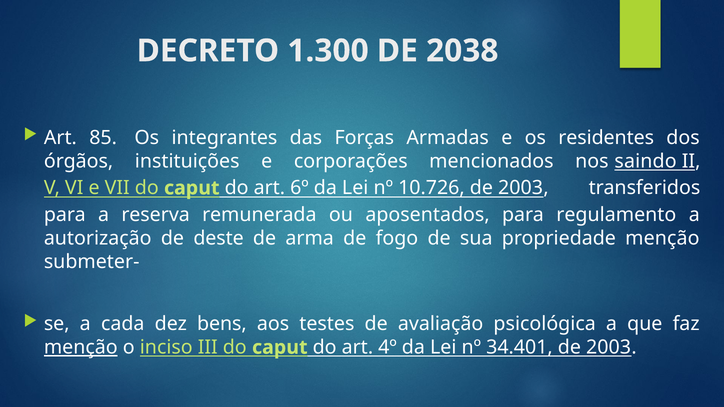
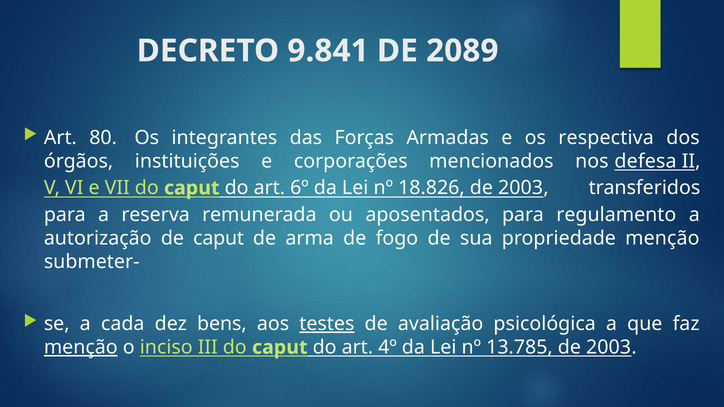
1.300: 1.300 -> 9.841
2038: 2038 -> 2089
85: 85 -> 80
residentes: residentes -> respectiva
saindo: saindo -> defesa
10.726: 10.726 -> 18.826
de deste: deste -> caput
testes underline: none -> present
34.401: 34.401 -> 13.785
